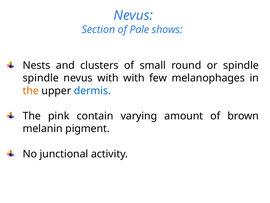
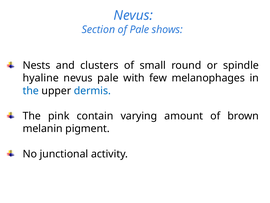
spindle at (41, 78): spindle -> hyaline
nevus with: with -> pale
the at (31, 91) colour: orange -> blue
